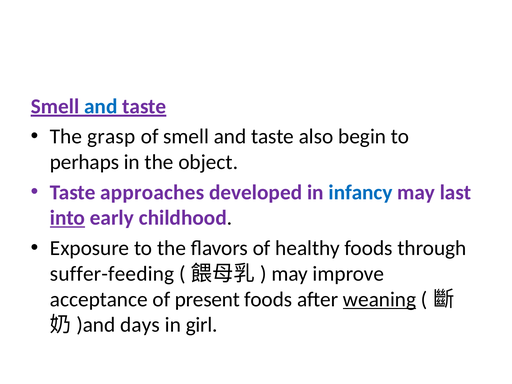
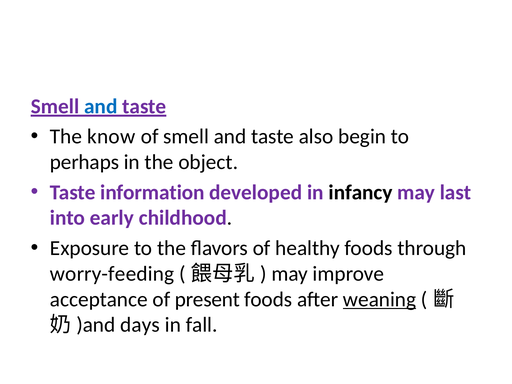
grasp: grasp -> know
approaches: approaches -> information
infancy colour: blue -> black
into underline: present -> none
suffer-feeding: suffer-feeding -> worry-feeding
girl: girl -> fall
